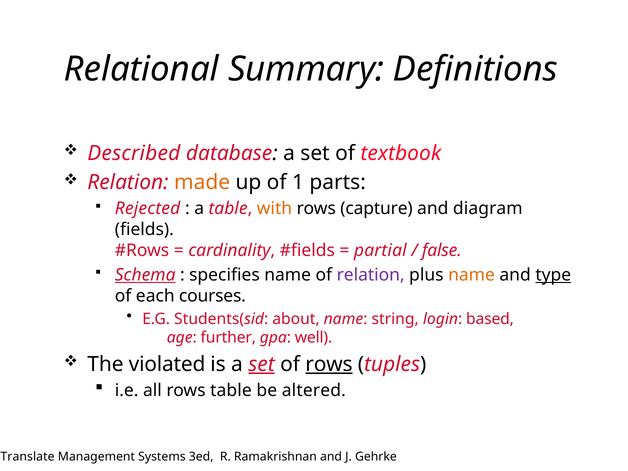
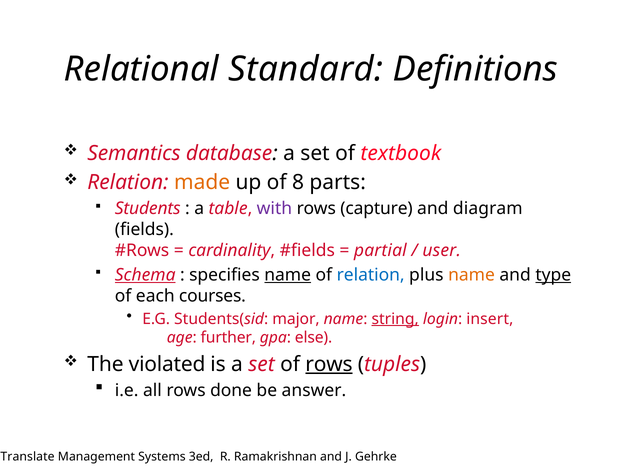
Summary: Summary -> Standard
Described: Described -> Semantics
1: 1 -> 8
Rejected: Rejected -> Students
with colour: orange -> purple
false: false -> user
name at (288, 275) underline: none -> present
relation at (371, 275) colour: purple -> blue
about: about -> major
string underline: none -> present
based: based -> insert
well: well -> else
set at (262, 364) underline: present -> none
rows table: table -> done
altered: altered -> answer
